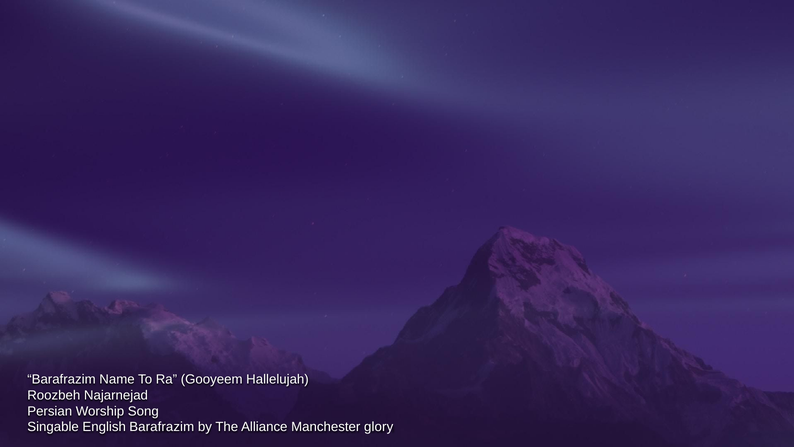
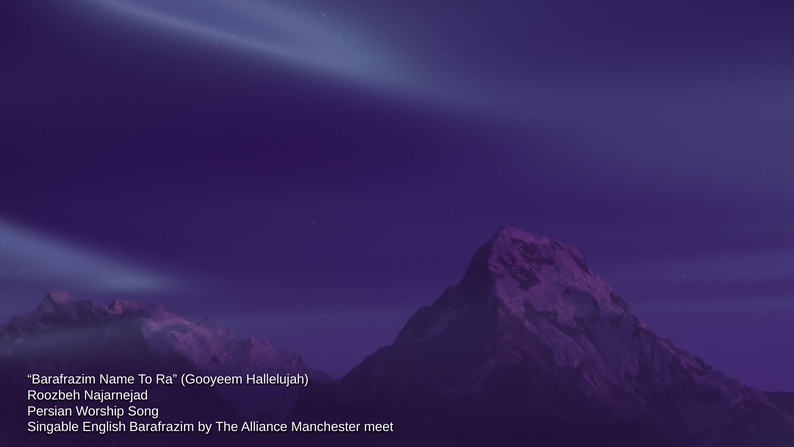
glory: glory -> meet
